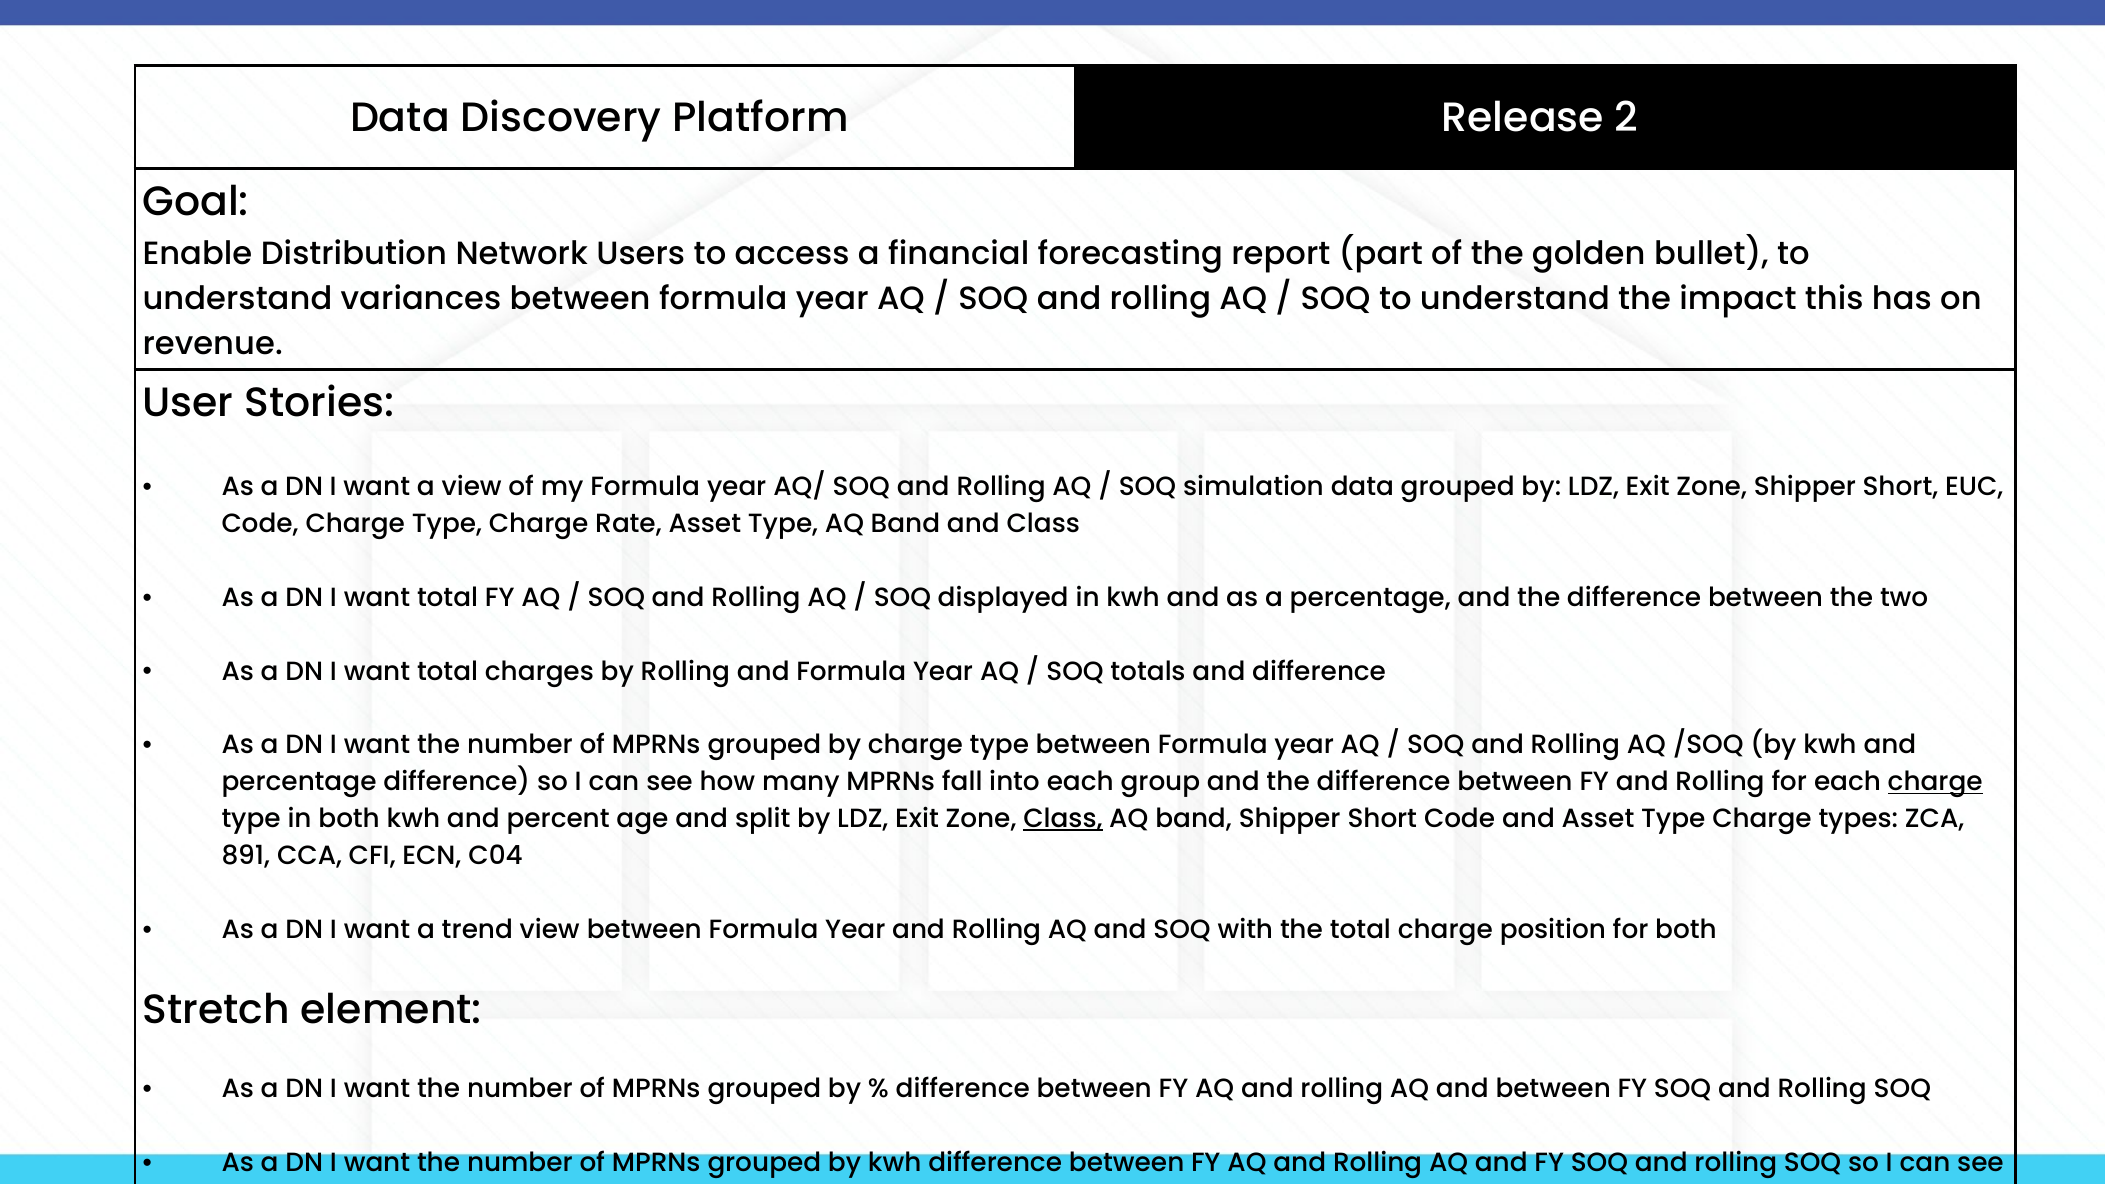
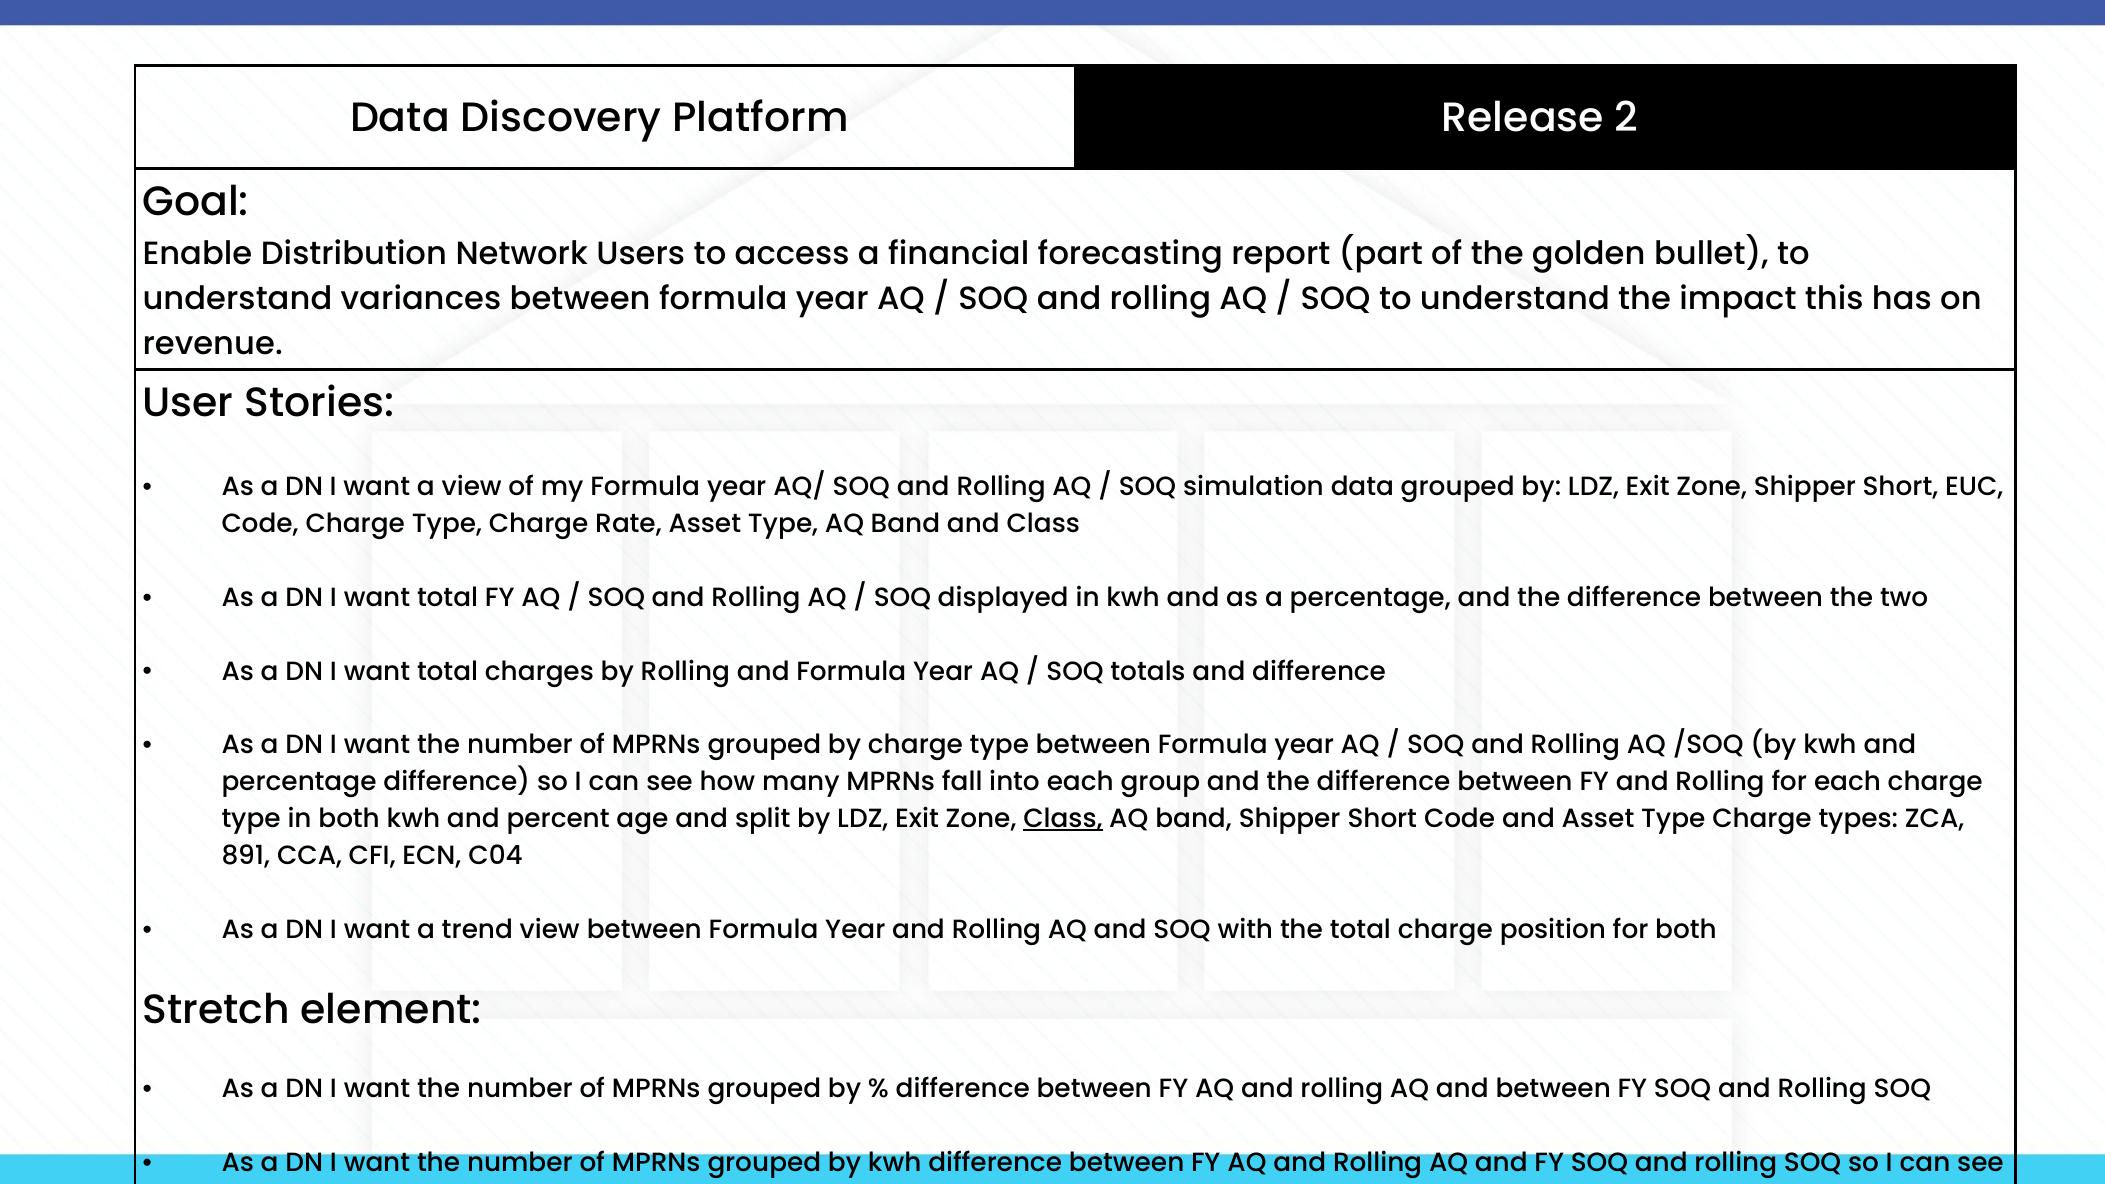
charge at (1935, 782) underline: present -> none
